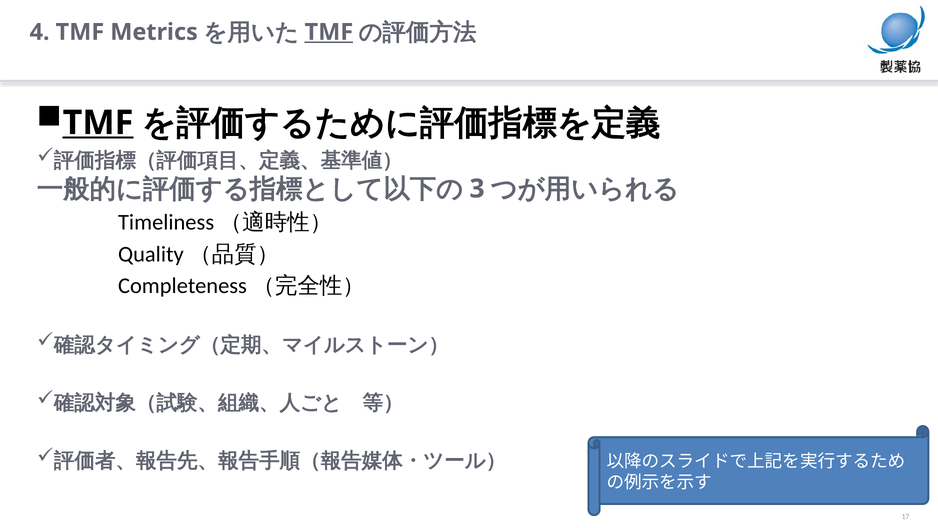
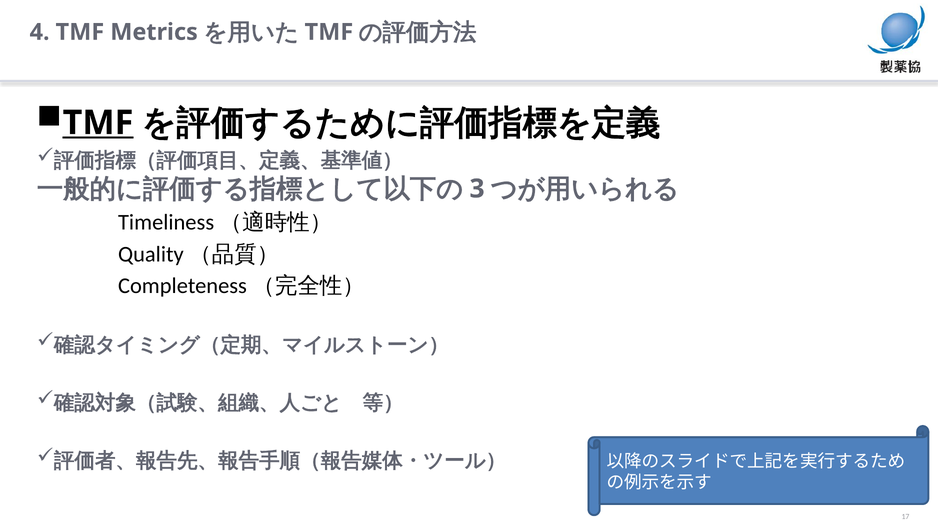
TMF at (329, 32) underline: present -> none
